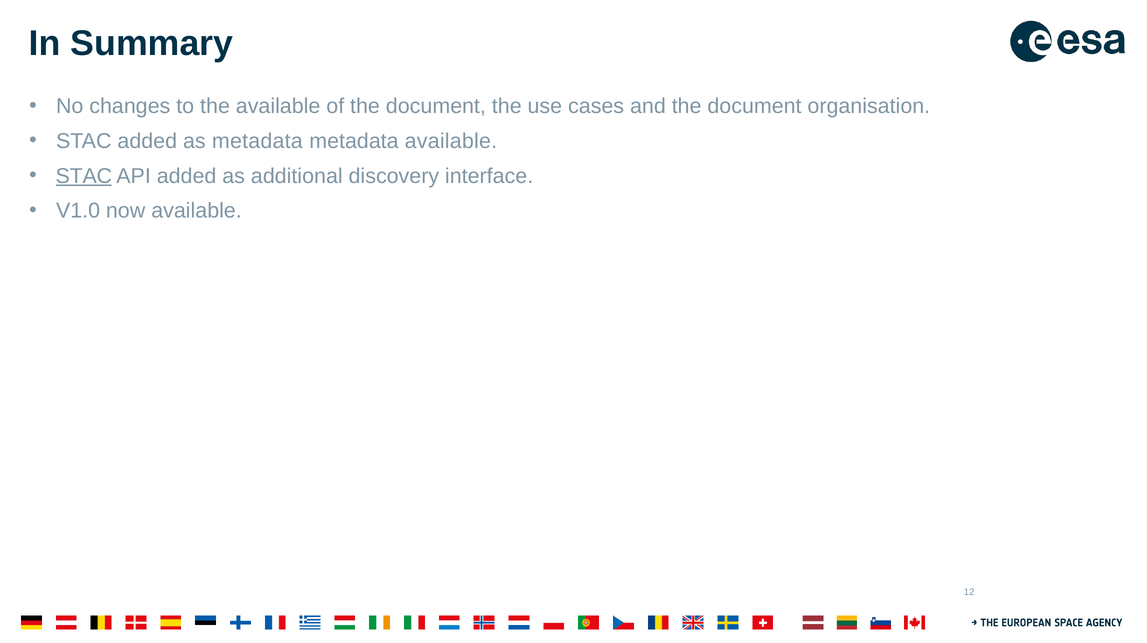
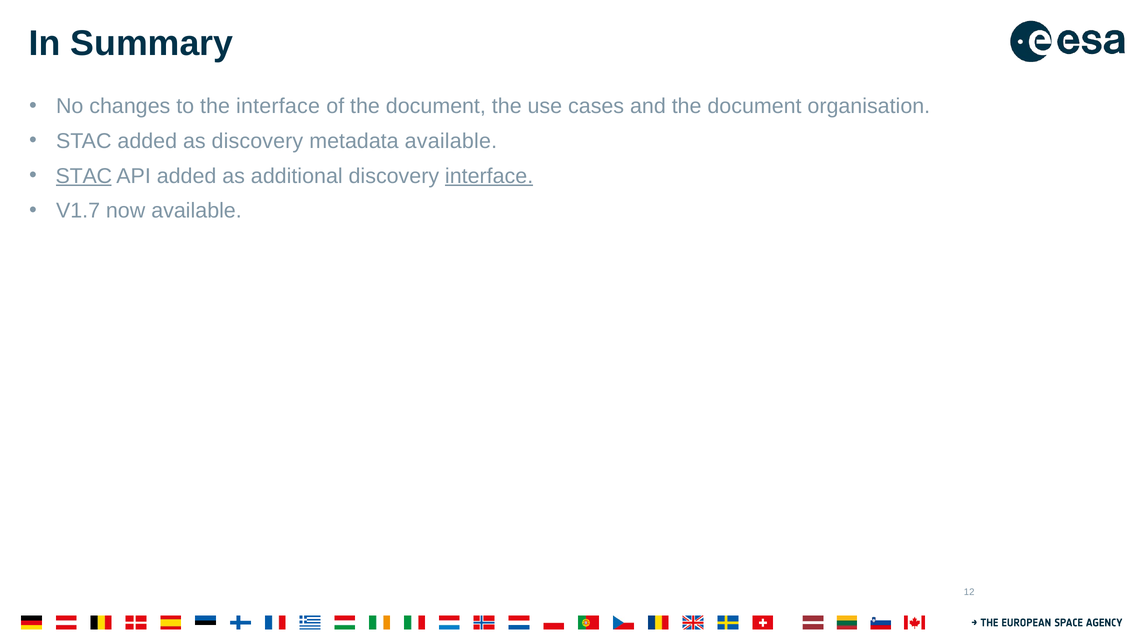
the available: available -> interface
as metadata: metadata -> discovery
interface at (489, 176) underline: none -> present
V1.0: V1.0 -> V1.7
